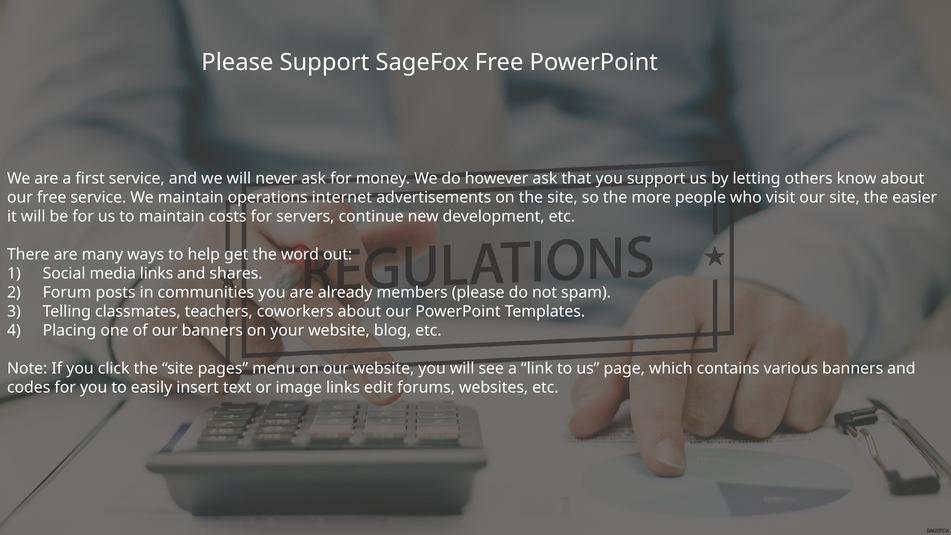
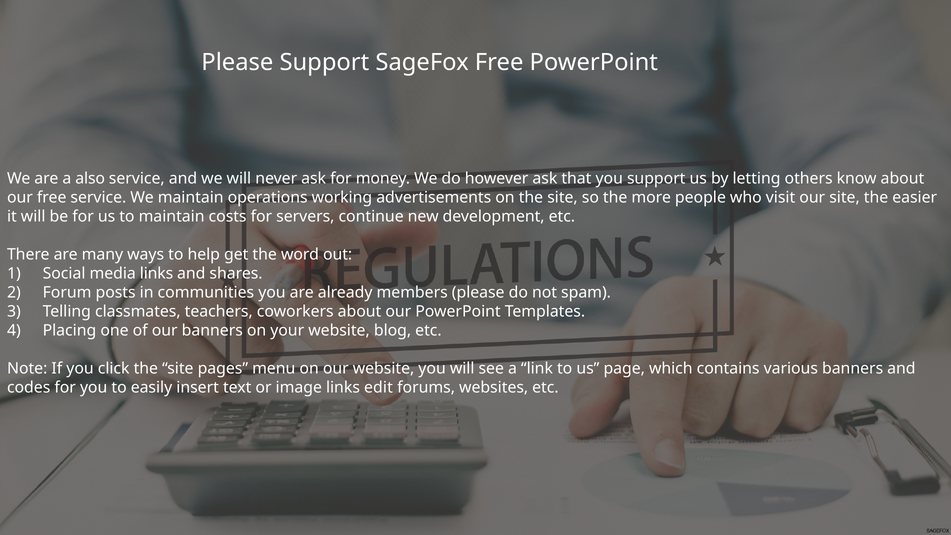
first: first -> also
internet: internet -> working
